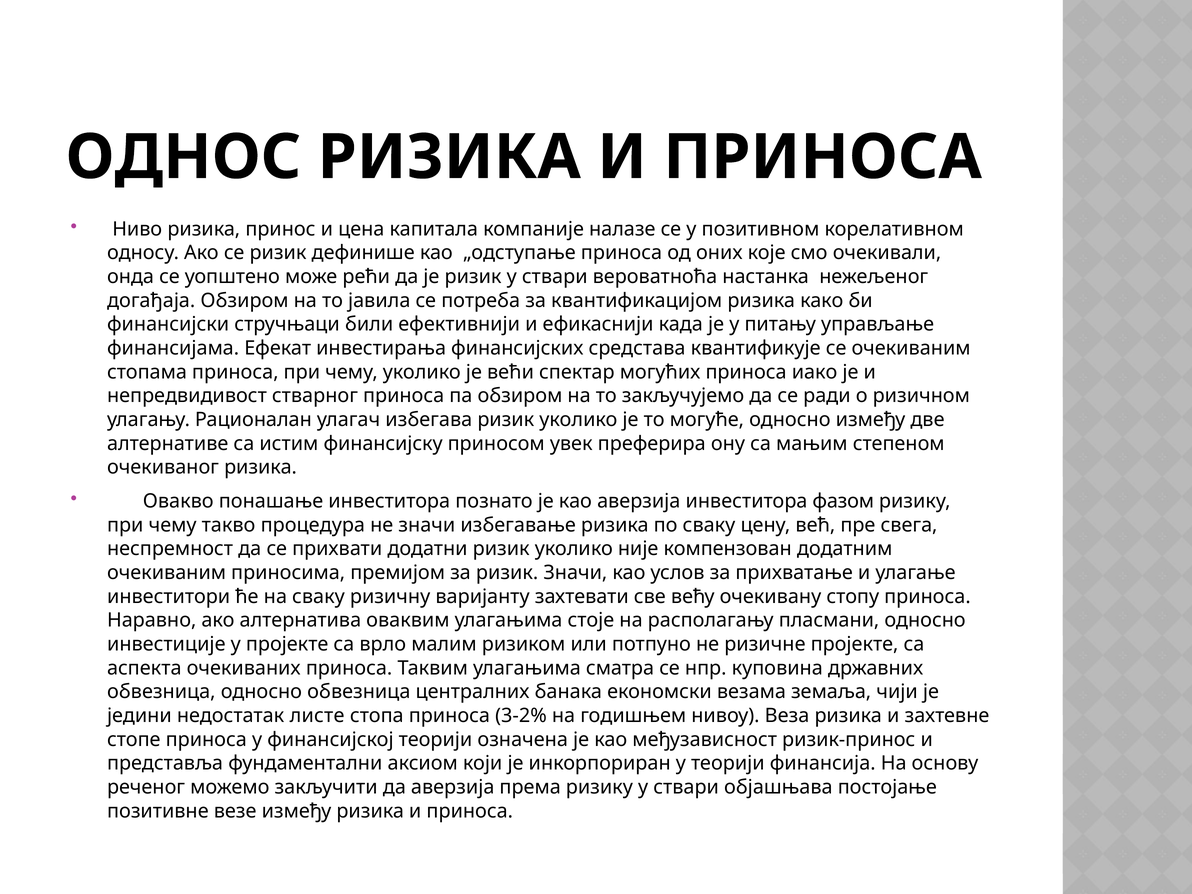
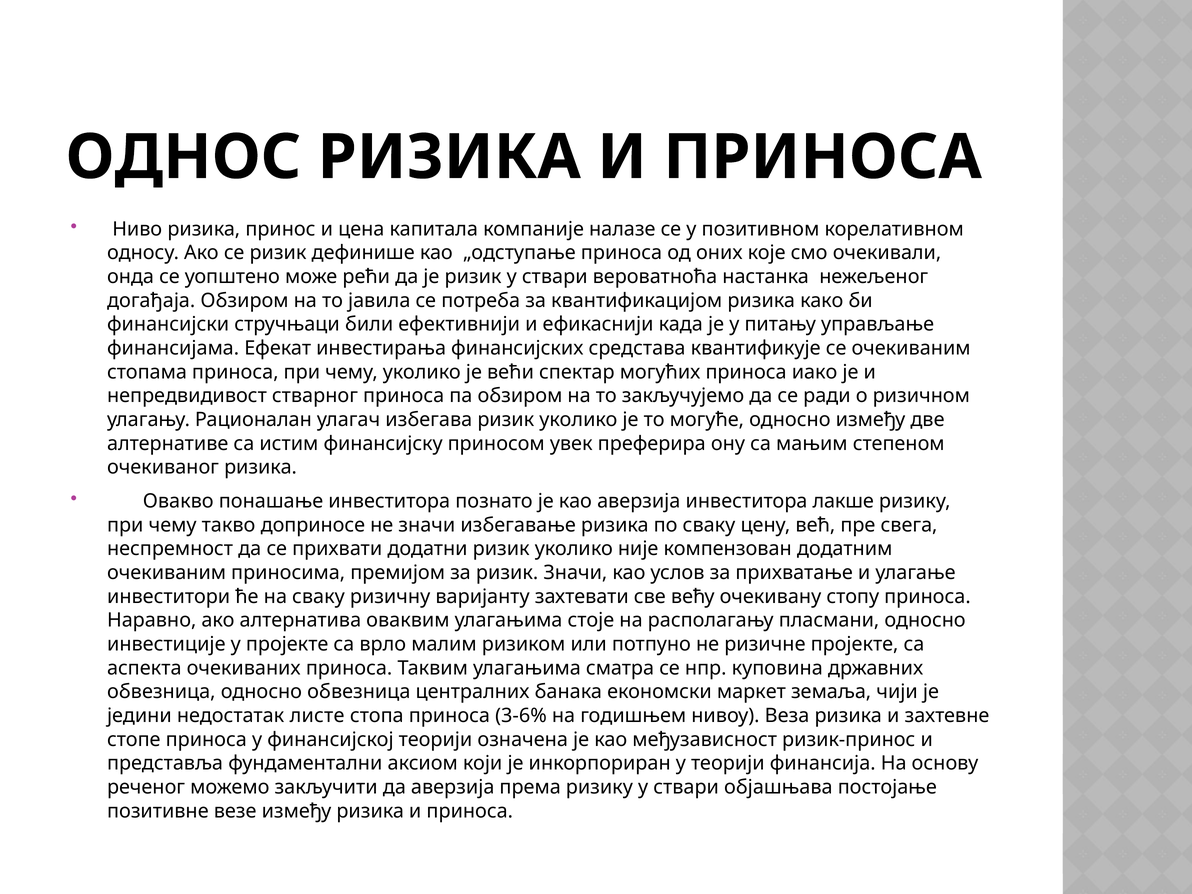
фазом: фазом -> лакше
процедура: процедура -> доприносе
везама: везама -> маркет
3-2%: 3-2% -> 3-6%
